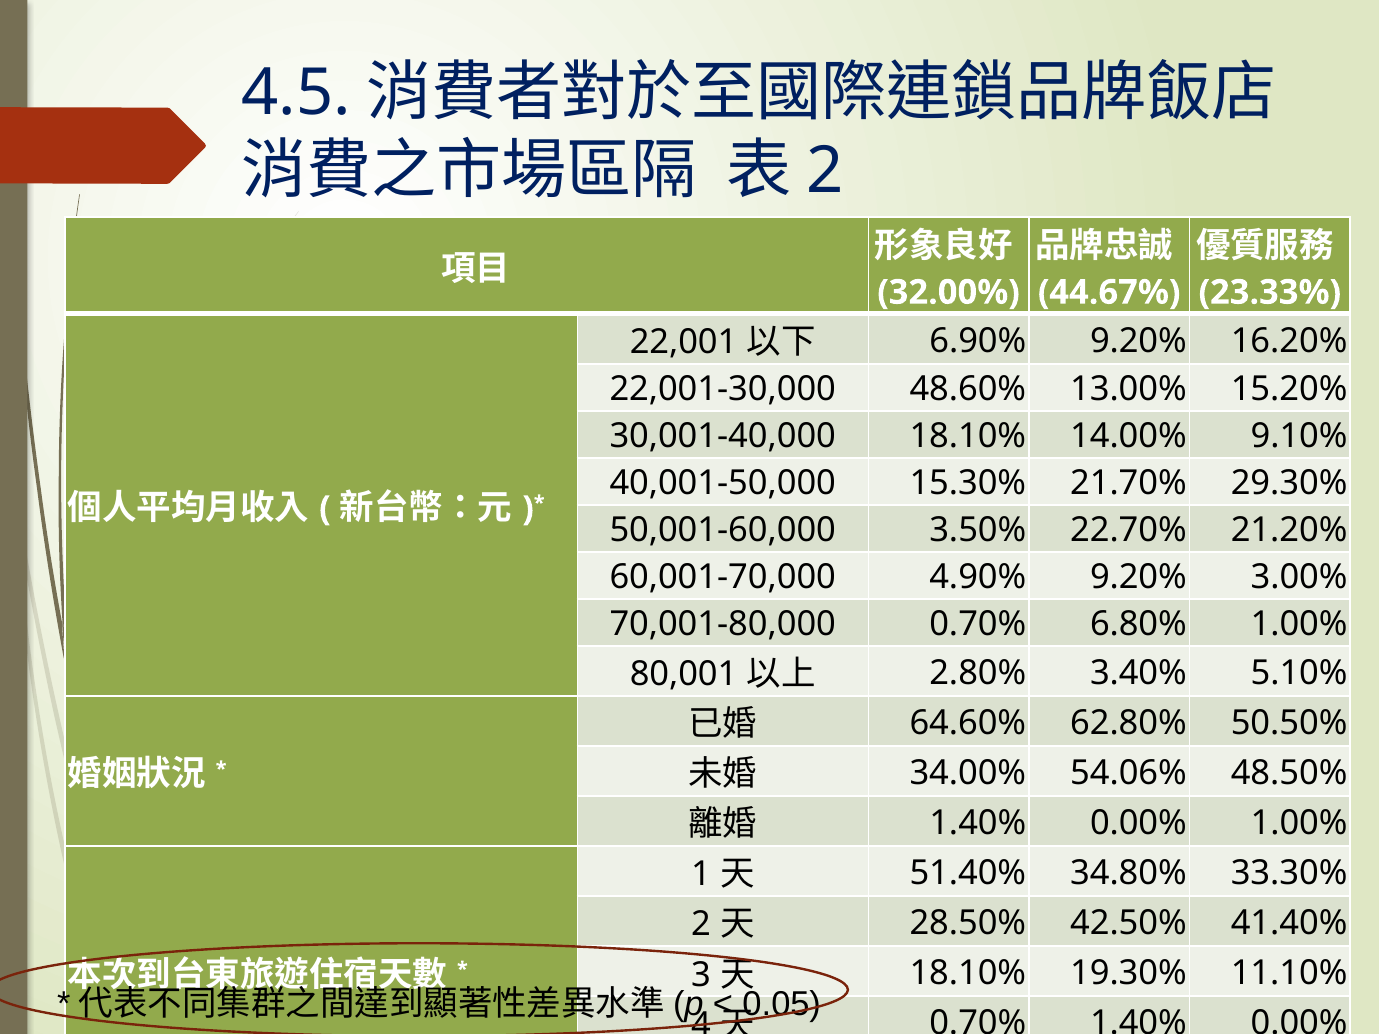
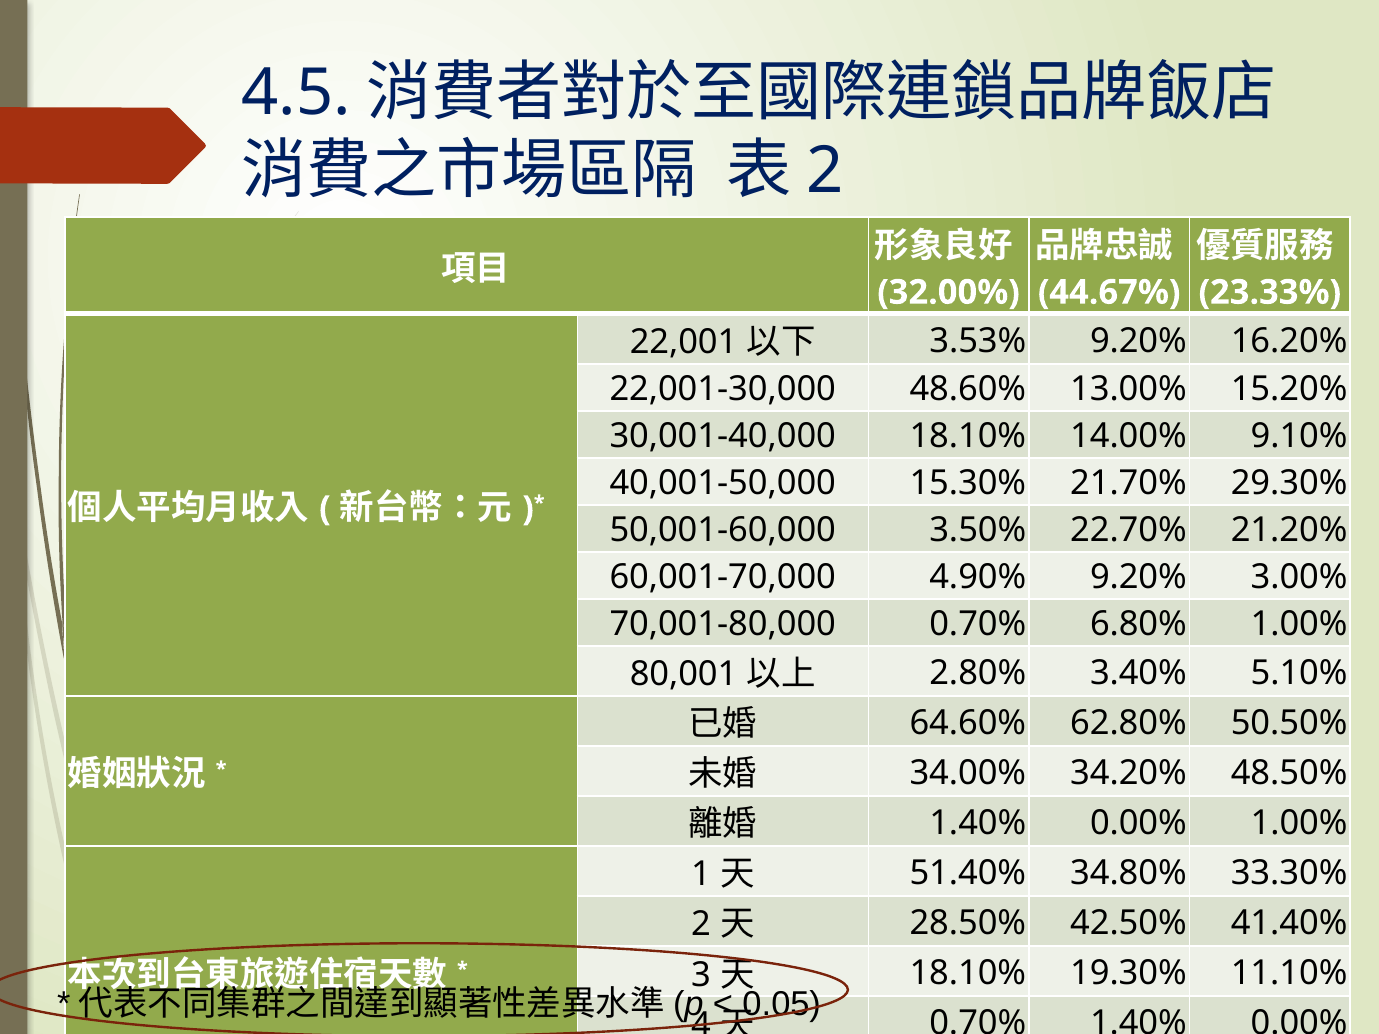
6.90%: 6.90% -> 3.53%
54.06%: 54.06% -> 34.20%
